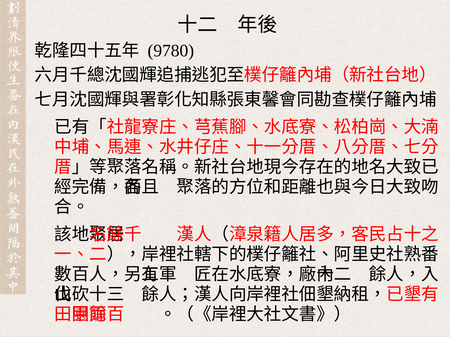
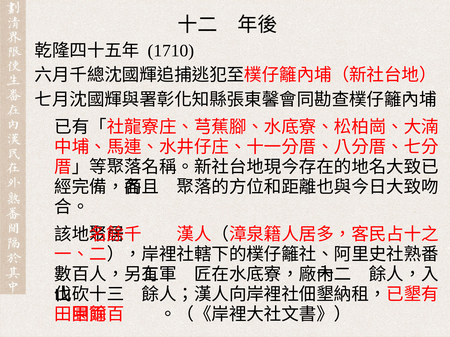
9780: 9780 -> 1710
